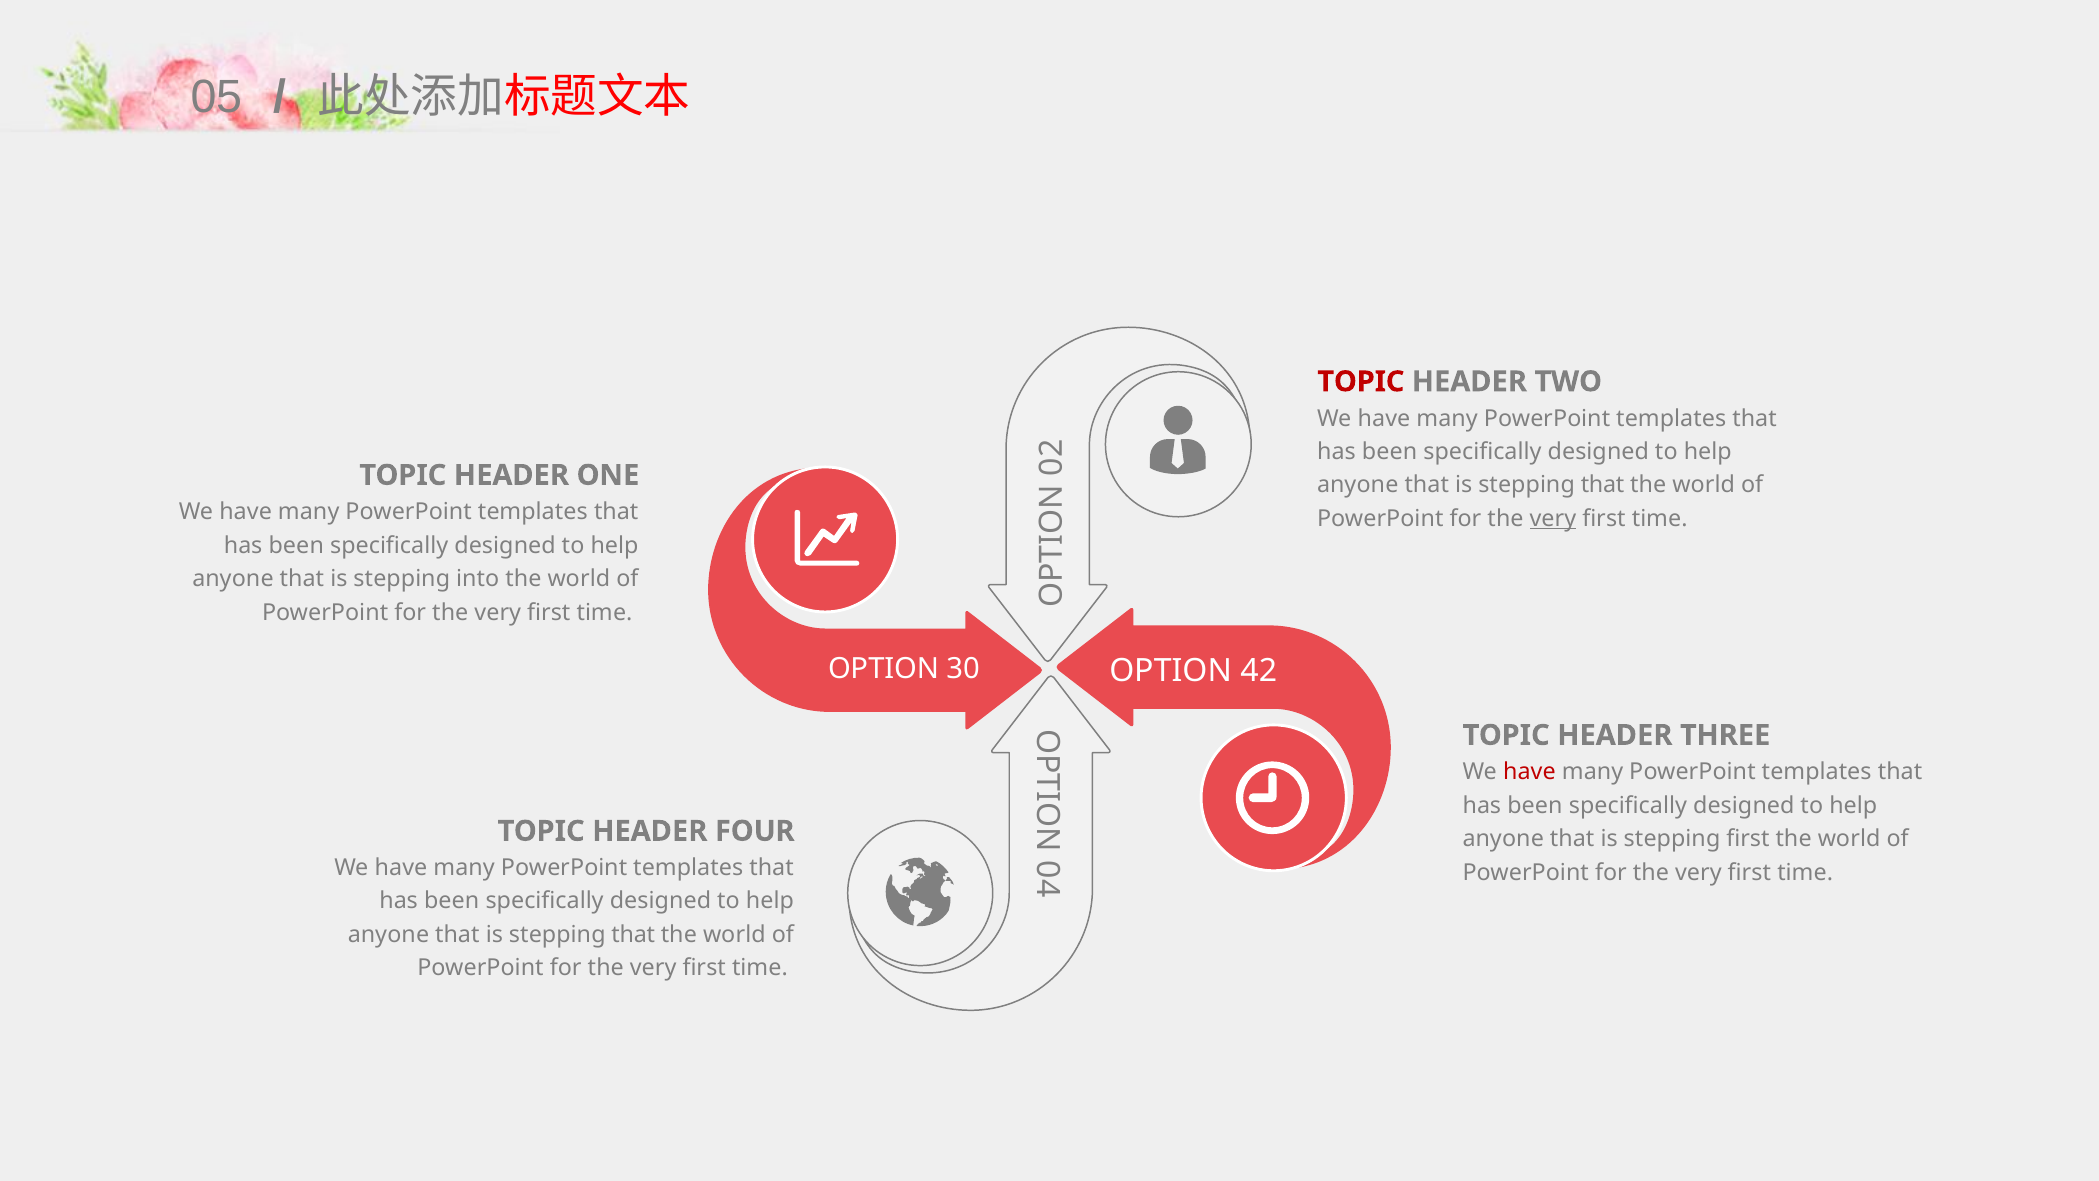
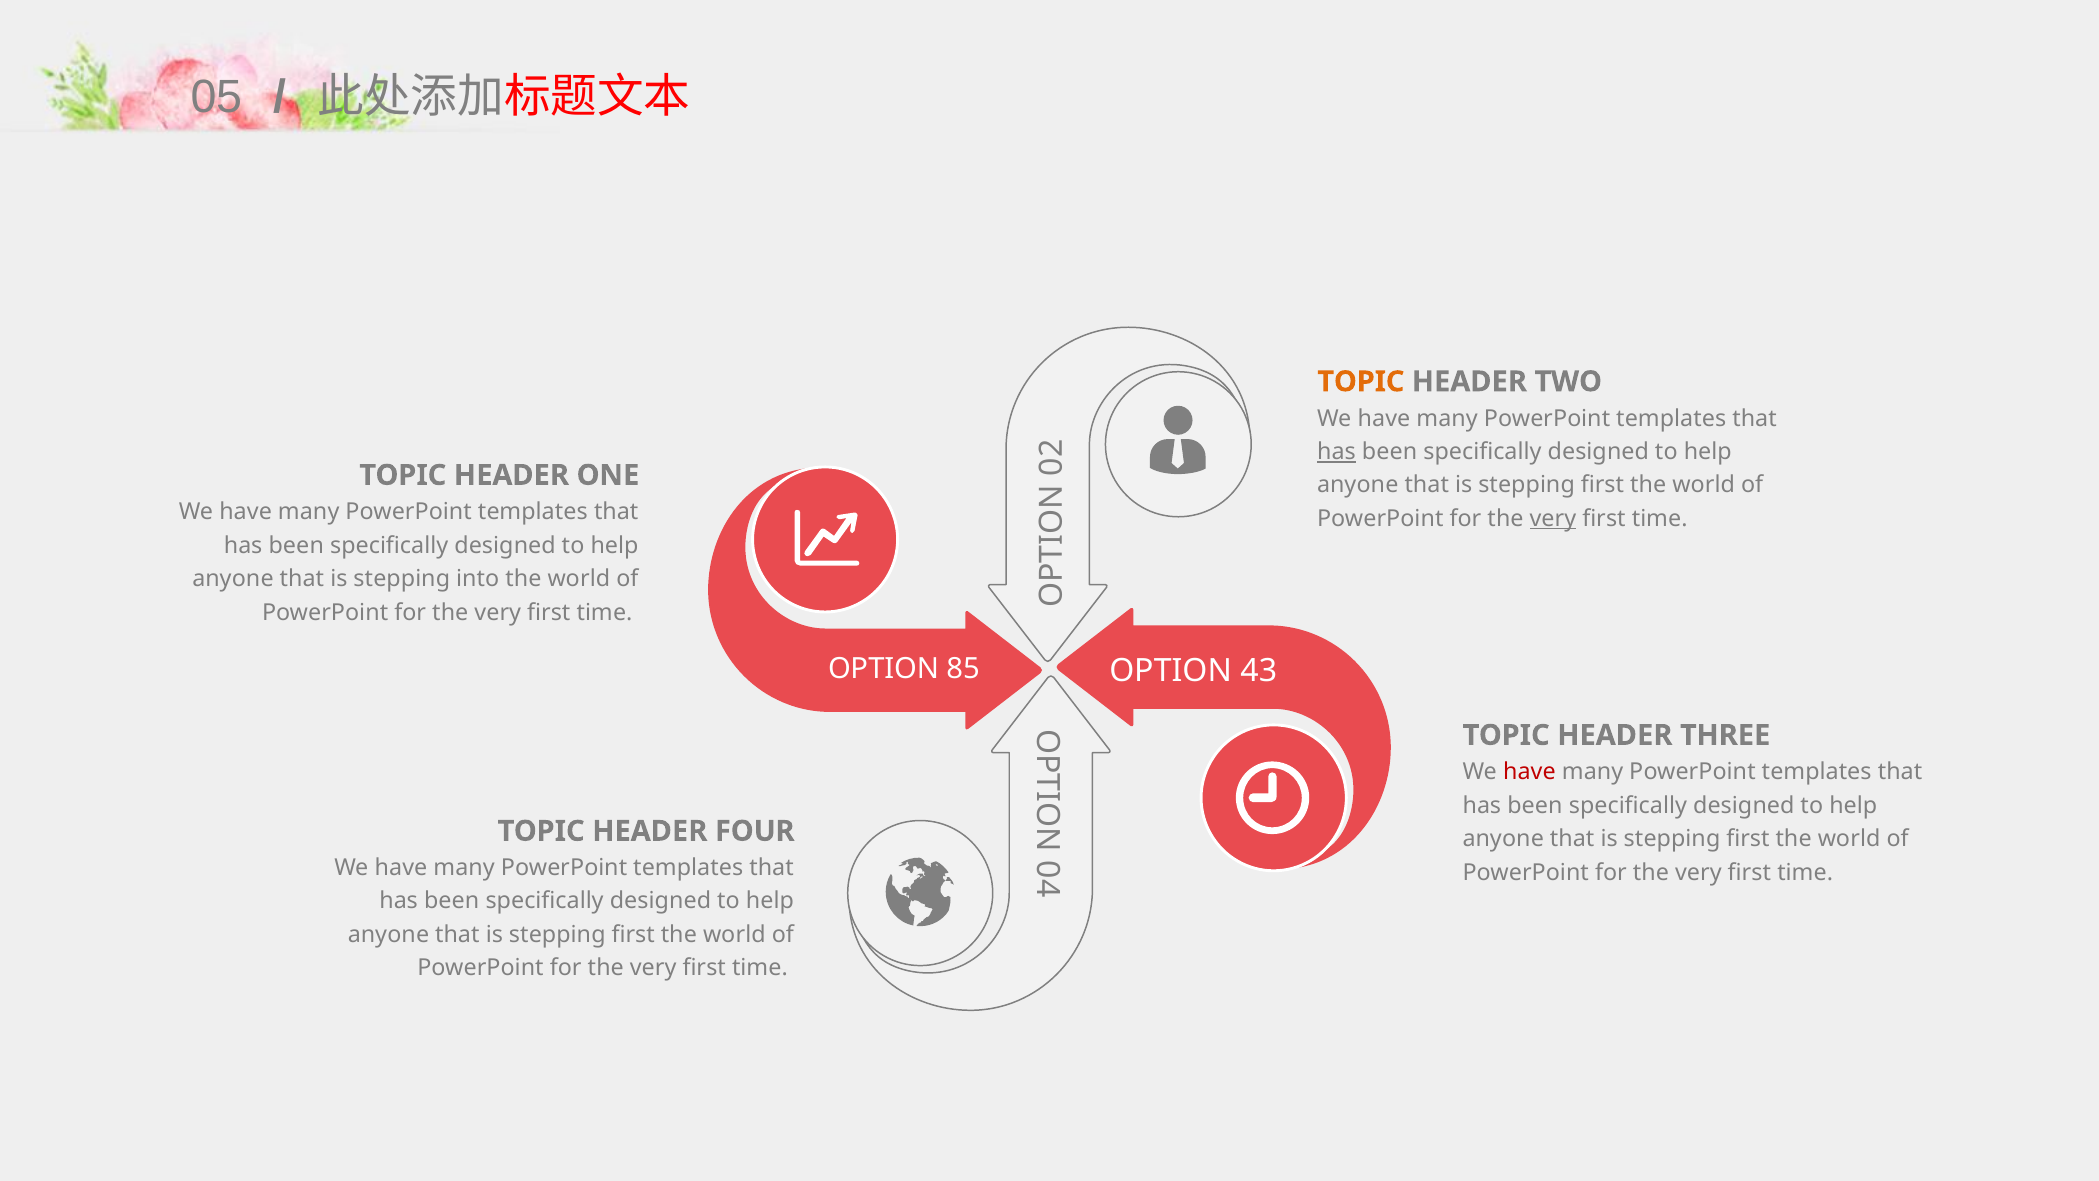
TOPIC at (1361, 382) colour: red -> orange
has at (1336, 452) underline: none -> present
that at (1603, 485): that -> first
30: 30 -> 85
42: 42 -> 43
that at (633, 935): that -> first
